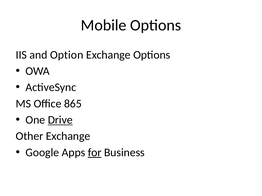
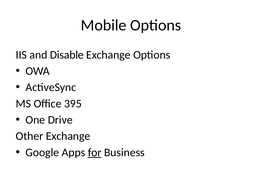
Option: Option -> Disable
865: 865 -> 395
Drive underline: present -> none
